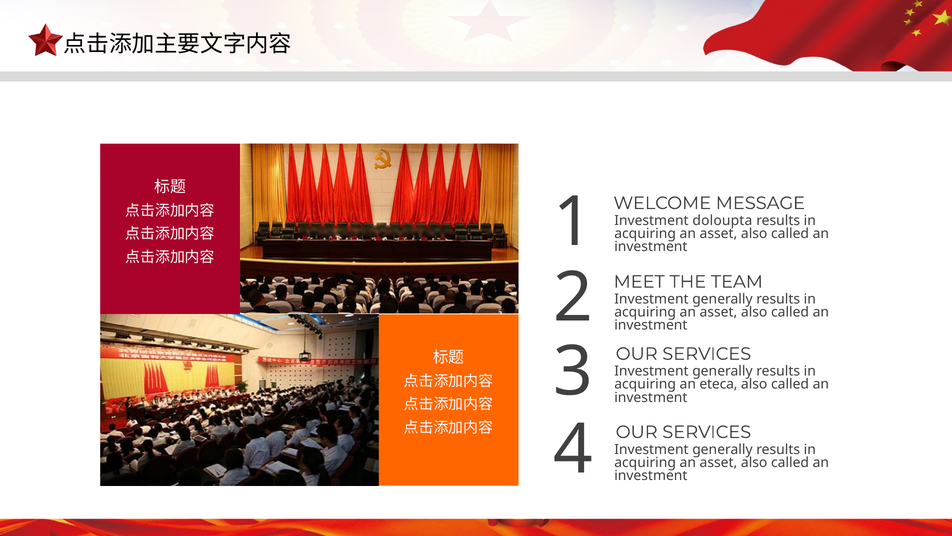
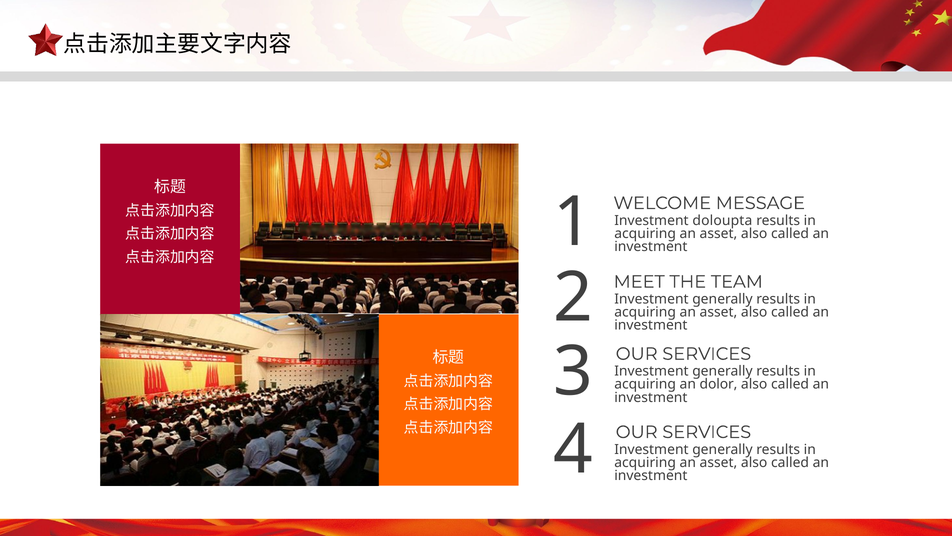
eteca: eteca -> dolor
